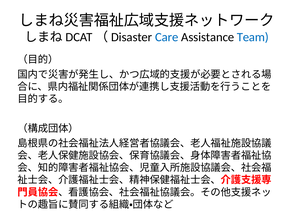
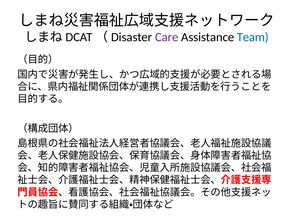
Care colour: blue -> purple
